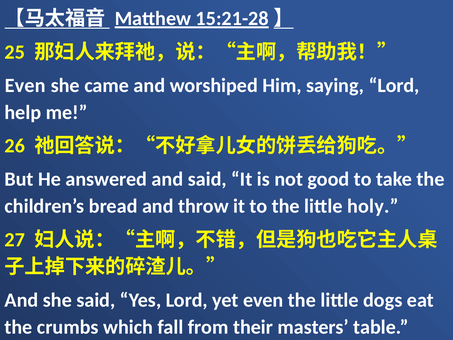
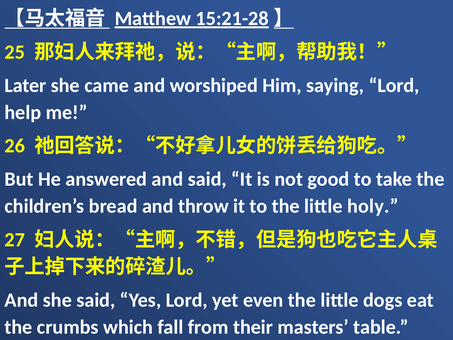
Even at (25, 85): Even -> Later
